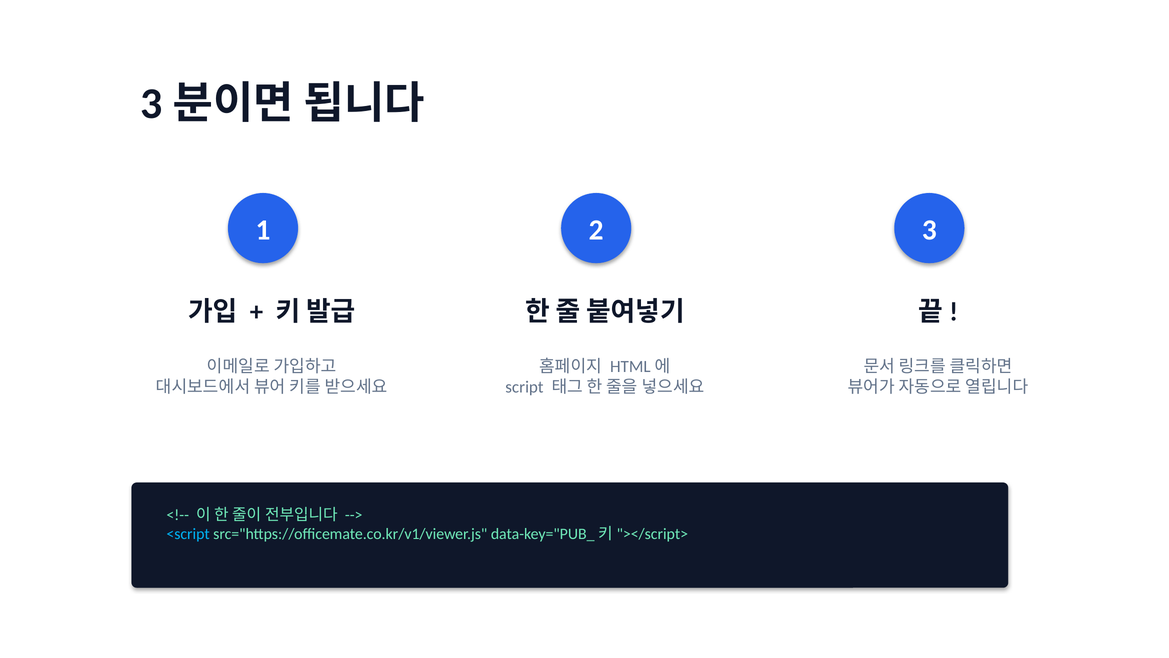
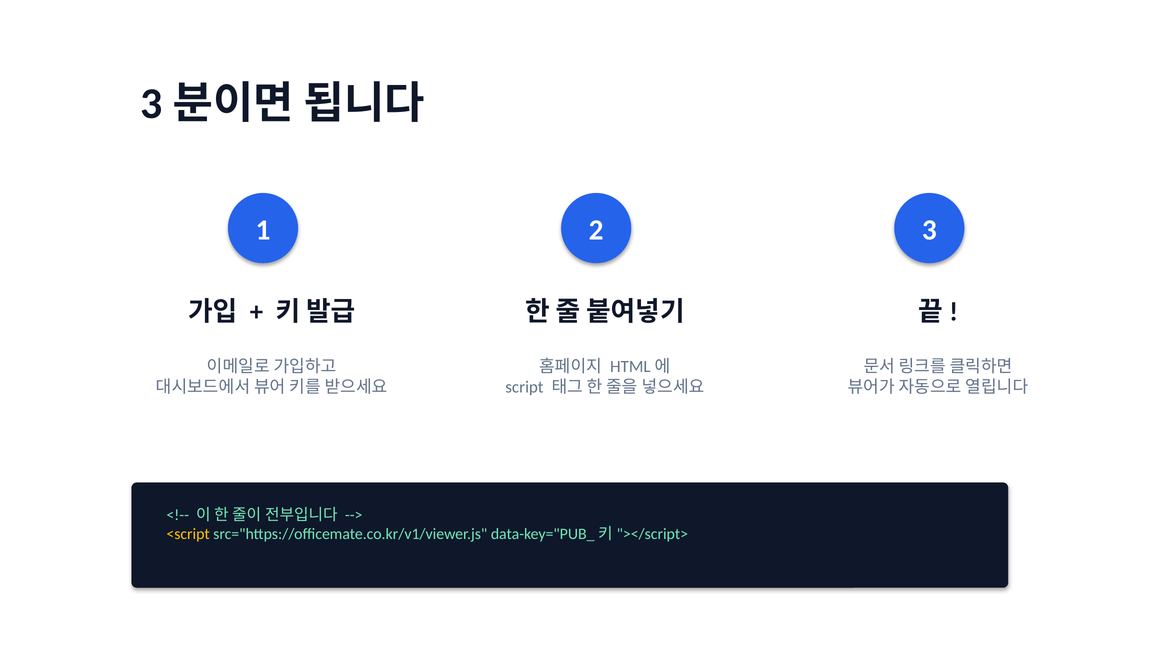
<script colour: light blue -> yellow
